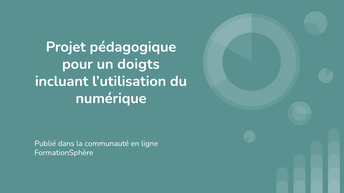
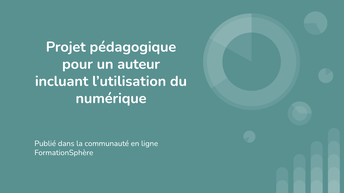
doigts: doigts -> auteur
